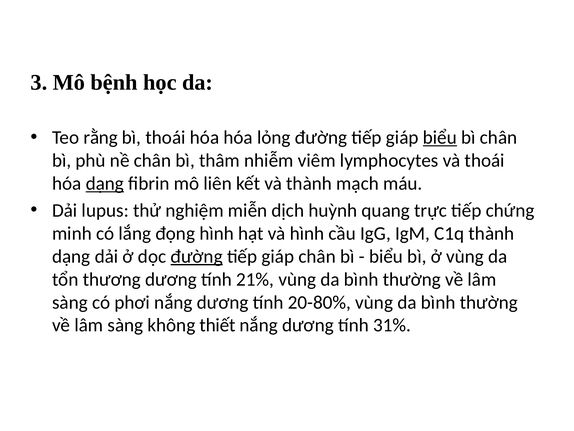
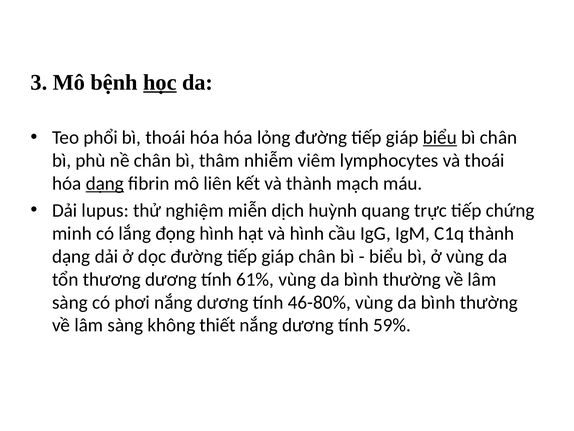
học underline: none -> present
rằng: rằng -> phổi
đường at (197, 256) underline: present -> none
21%: 21% -> 61%
20-80%: 20-80% -> 46-80%
31%: 31% -> 59%
